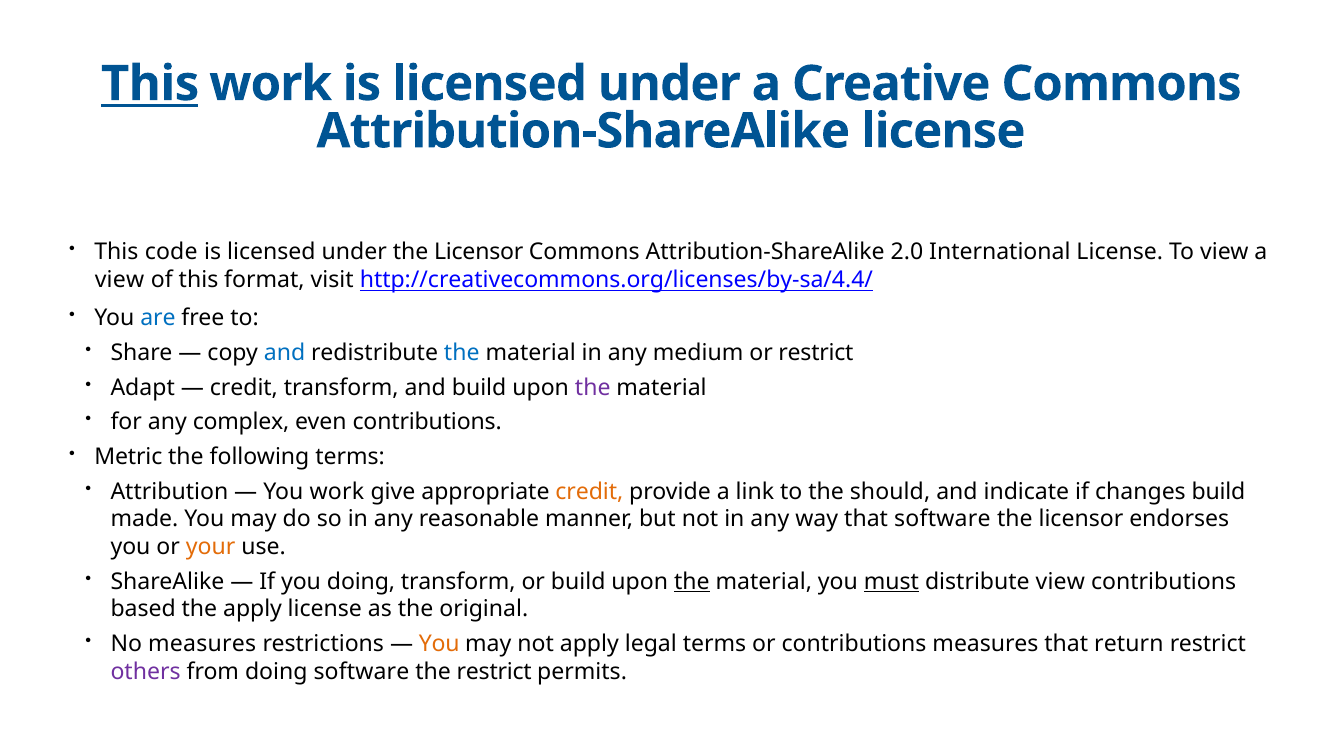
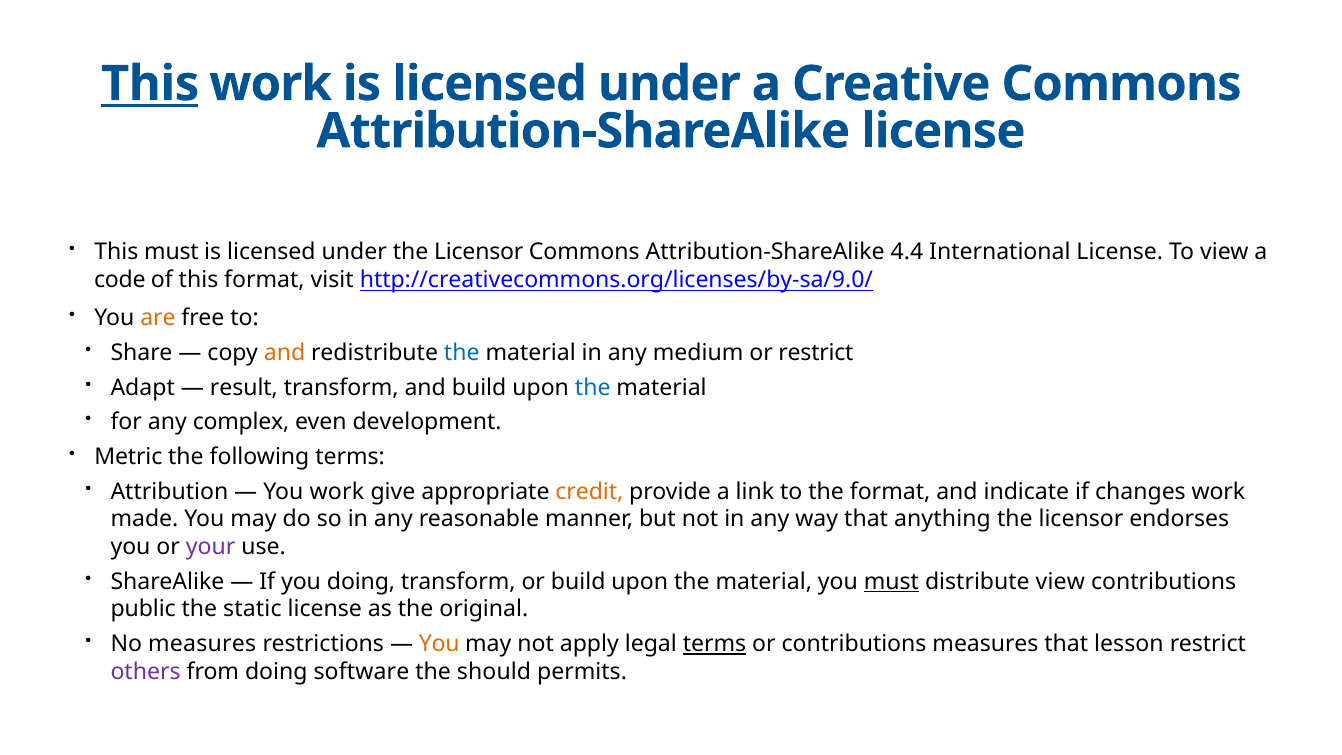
This code: code -> must
2.0: 2.0 -> 4.4
view at (120, 280): view -> code
http://creativecommons.org/licenses/by-sa/4.4/: http://creativecommons.org/licenses/by-sa/4.4/ -> http://creativecommons.org/licenses/by-sa/9.0/
are colour: blue -> orange
and at (285, 353) colour: blue -> orange
credit at (244, 388): credit -> result
the at (593, 388) colour: purple -> blue
even contributions: contributions -> development
the should: should -> format
changes build: build -> work
that software: software -> anything
your colour: orange -> purple
the at (692, 582) underline: present -> none
based: based -> public
the apply: apply -> static
terms at (715, 644) underline: none -> present
return: return -> lesson
the restrict: restrict -> should
